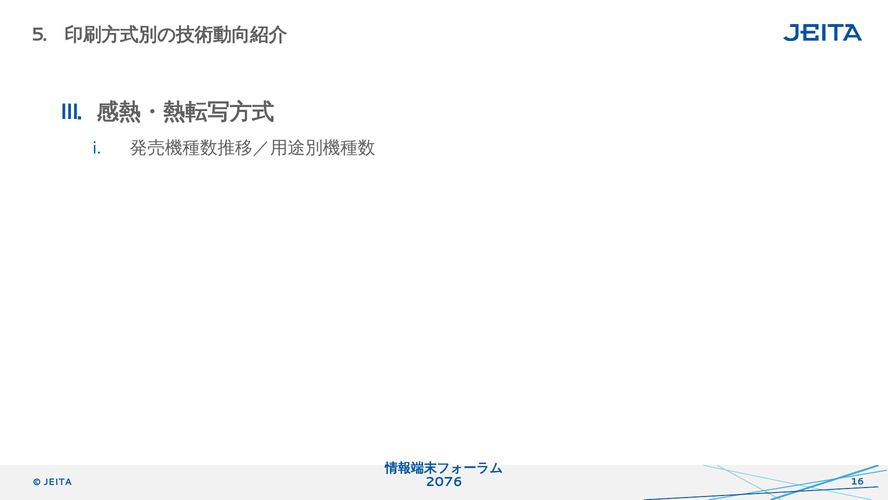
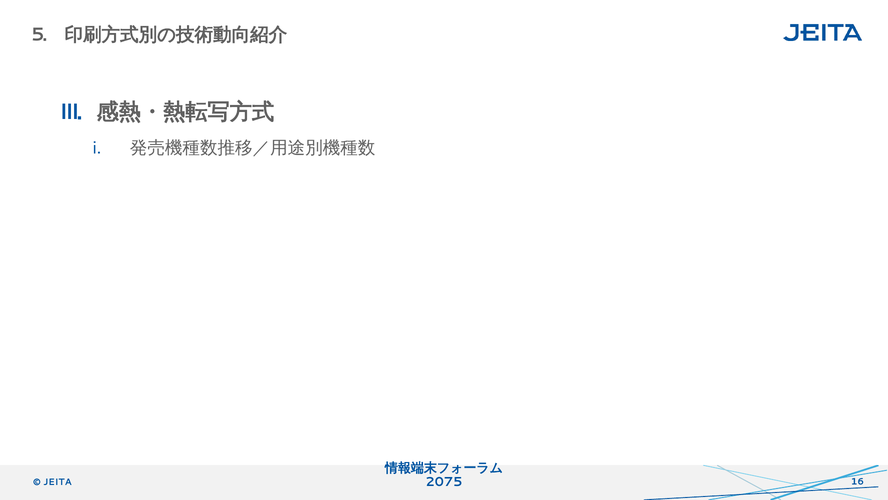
2076: 2076 -> 2075
